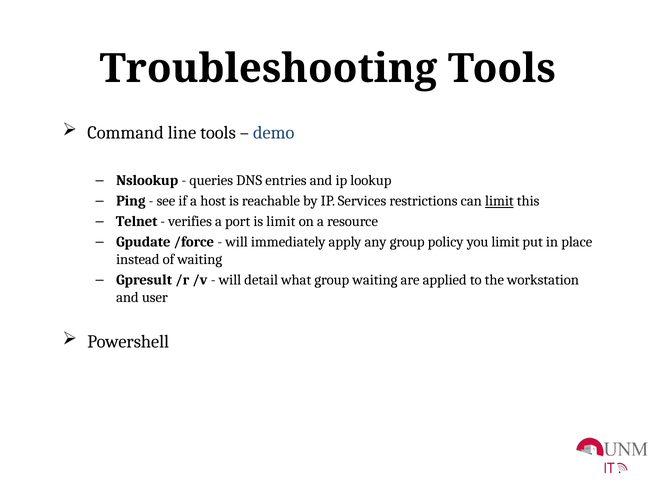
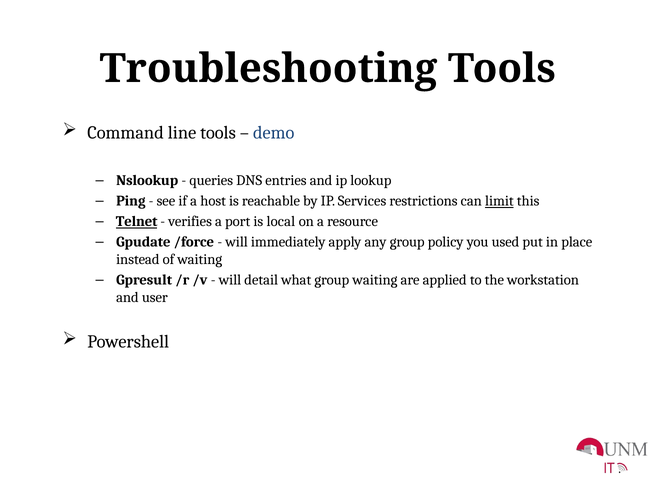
Telnet underline: none -> present
is limit: limit -> local
you limit: limit -> used
